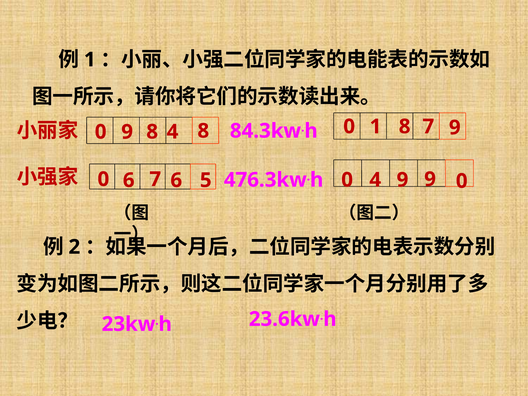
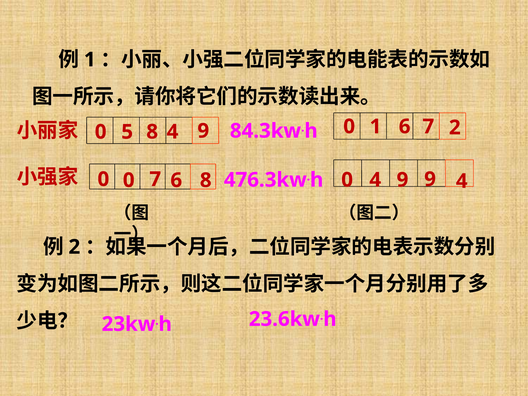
0 8: 8 -> 6
7 9: 9 -> 2
0 9: 9 -> 5
4 8: 8 -> 9
0 6: 6 -> 0
9 0: 0 -> 4
7 5: 5 -> 8
